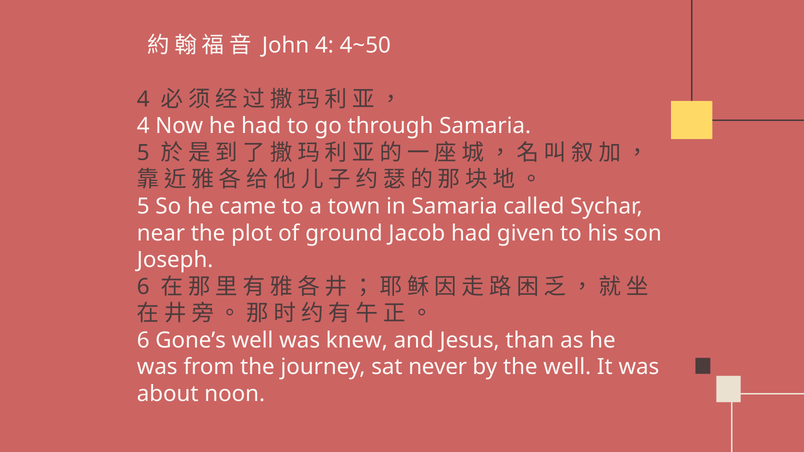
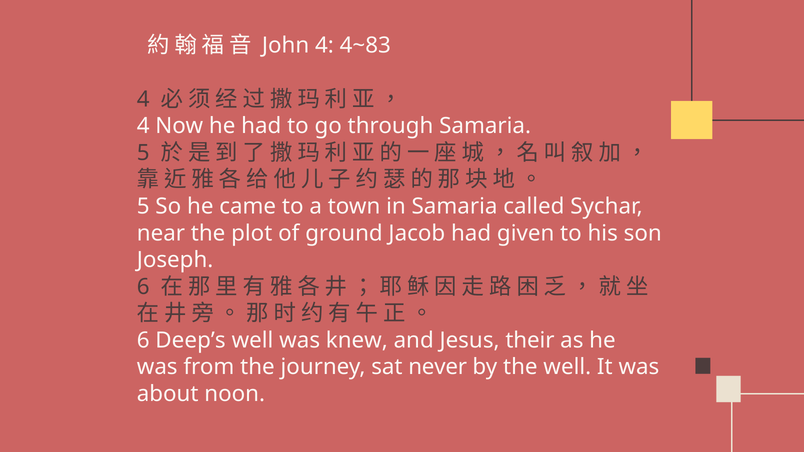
4~50: 4~50 -> 4~83
Gone’s: Gone’s -> Deep’s
than: than -> their
